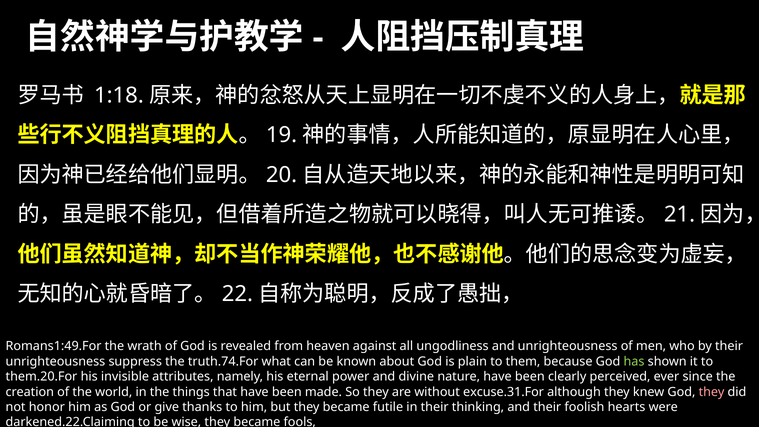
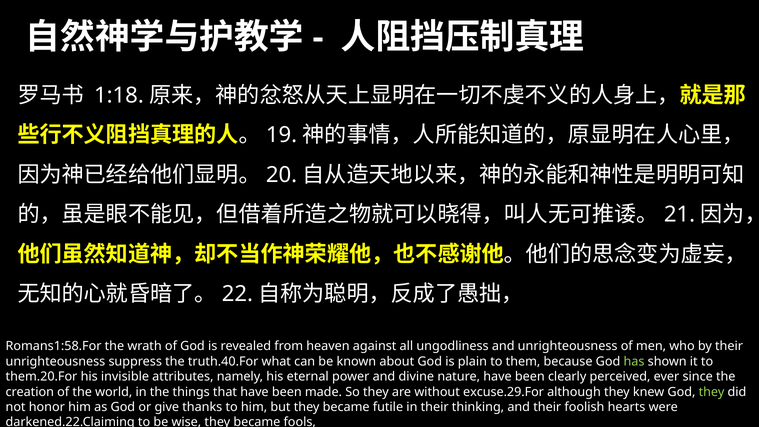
Romans1:49.For: Romans1:49.For -> Romans1:58.For
truth.74.For: truth.74.For -> truth.40.For
excuse.31.For: excuse.31.For -> excuse.29.For
they at (712, 392) colour: pink -> light green
